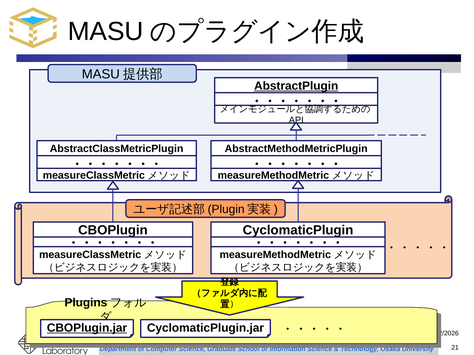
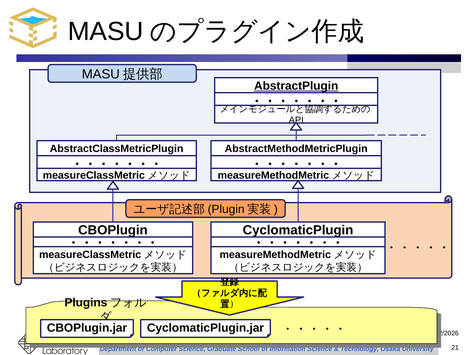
CBOPlugin.jar underline: present -> none
